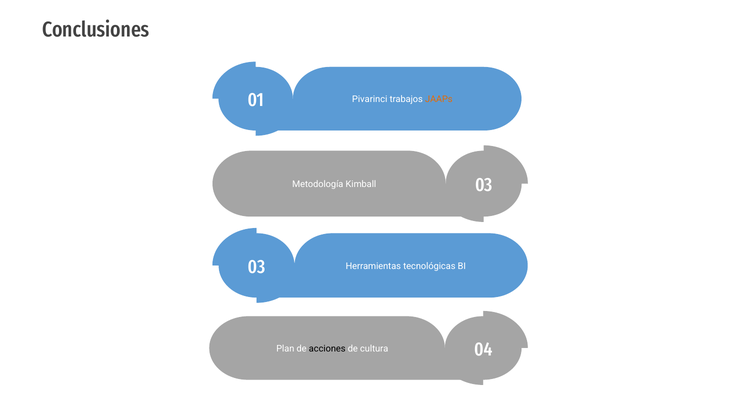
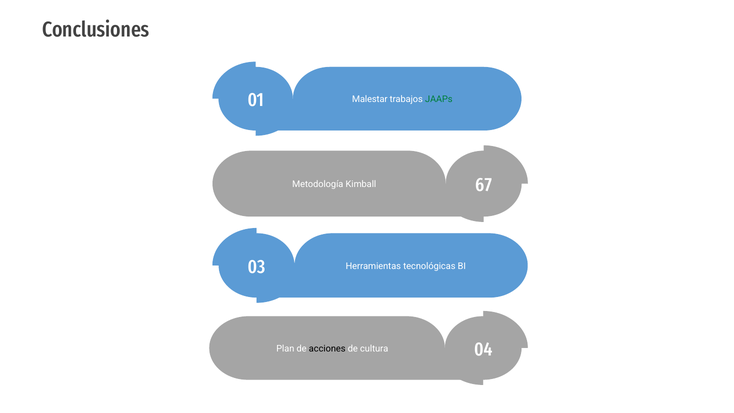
Pivarinci: Pivarinci -> Malestar
JAAPs colour: orange -> green
Kimball 03: 03 -> 67
